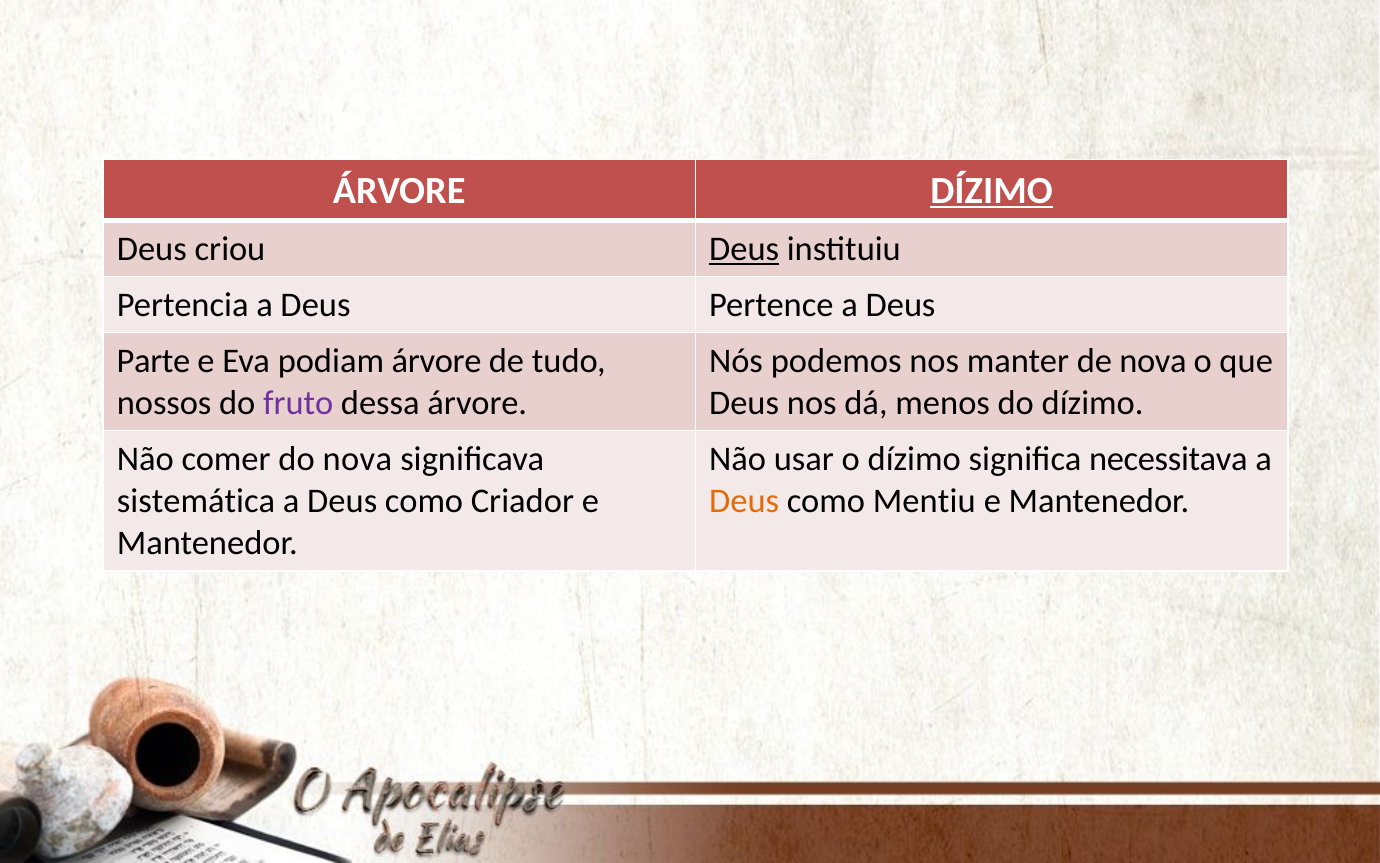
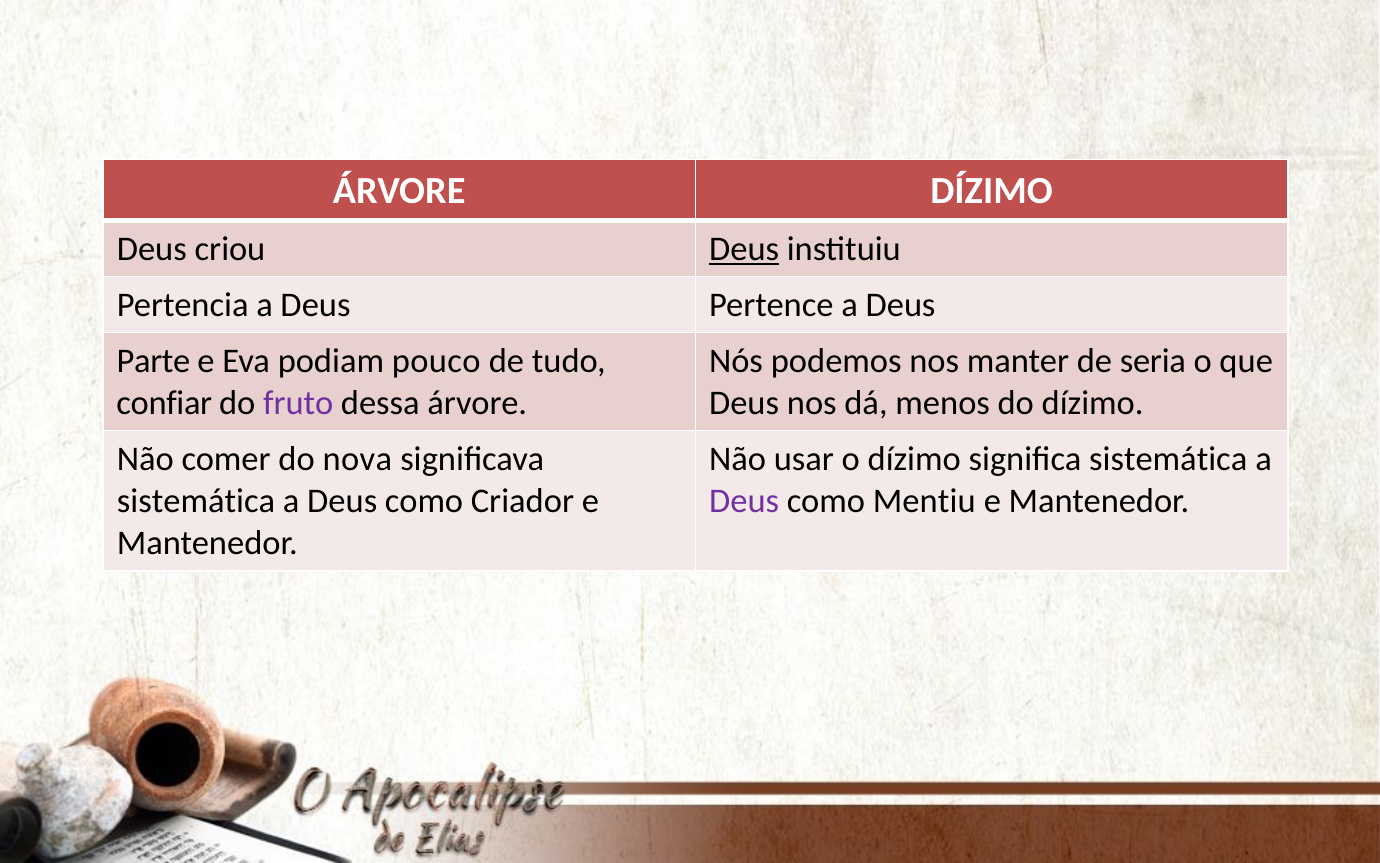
DÍZIMO at (992, 190) underline: present -> none
podiam árvore: árvore -> pouco
de nova: nova -> seria
nossos: nossos -> confiar
significa necessitava: necessitava -> sistemática
Deus at (744, 501) colour: orange -> purple
